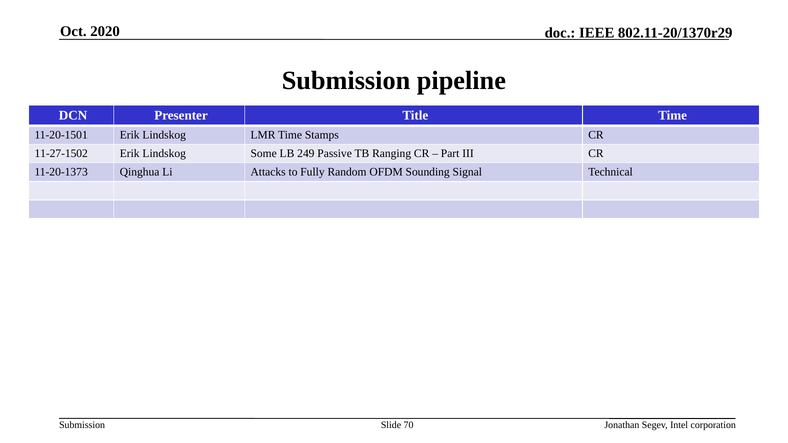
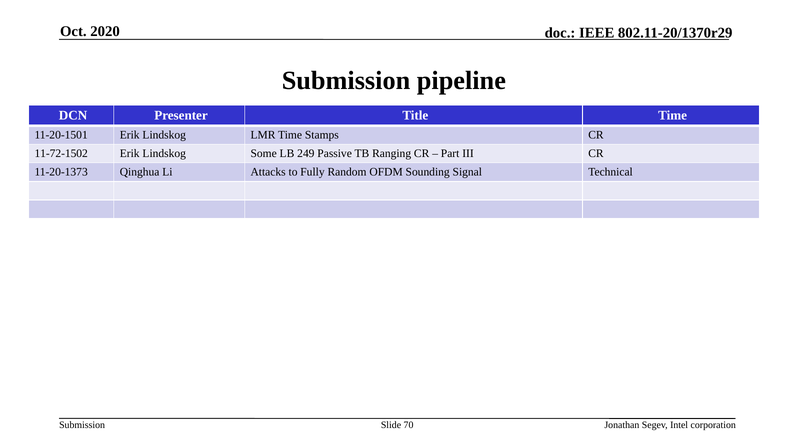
11-27-1502: 11-27-1502 -> 11-72-1502
